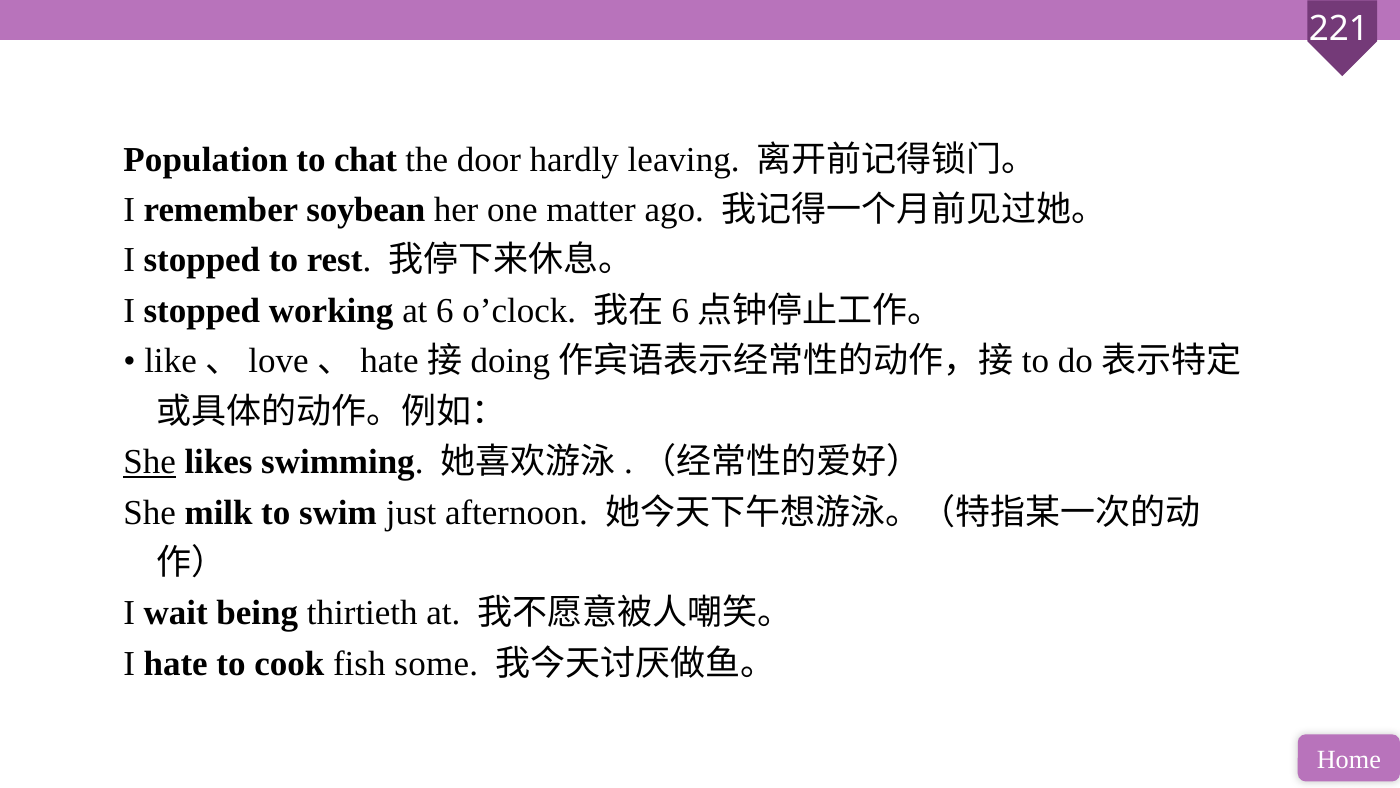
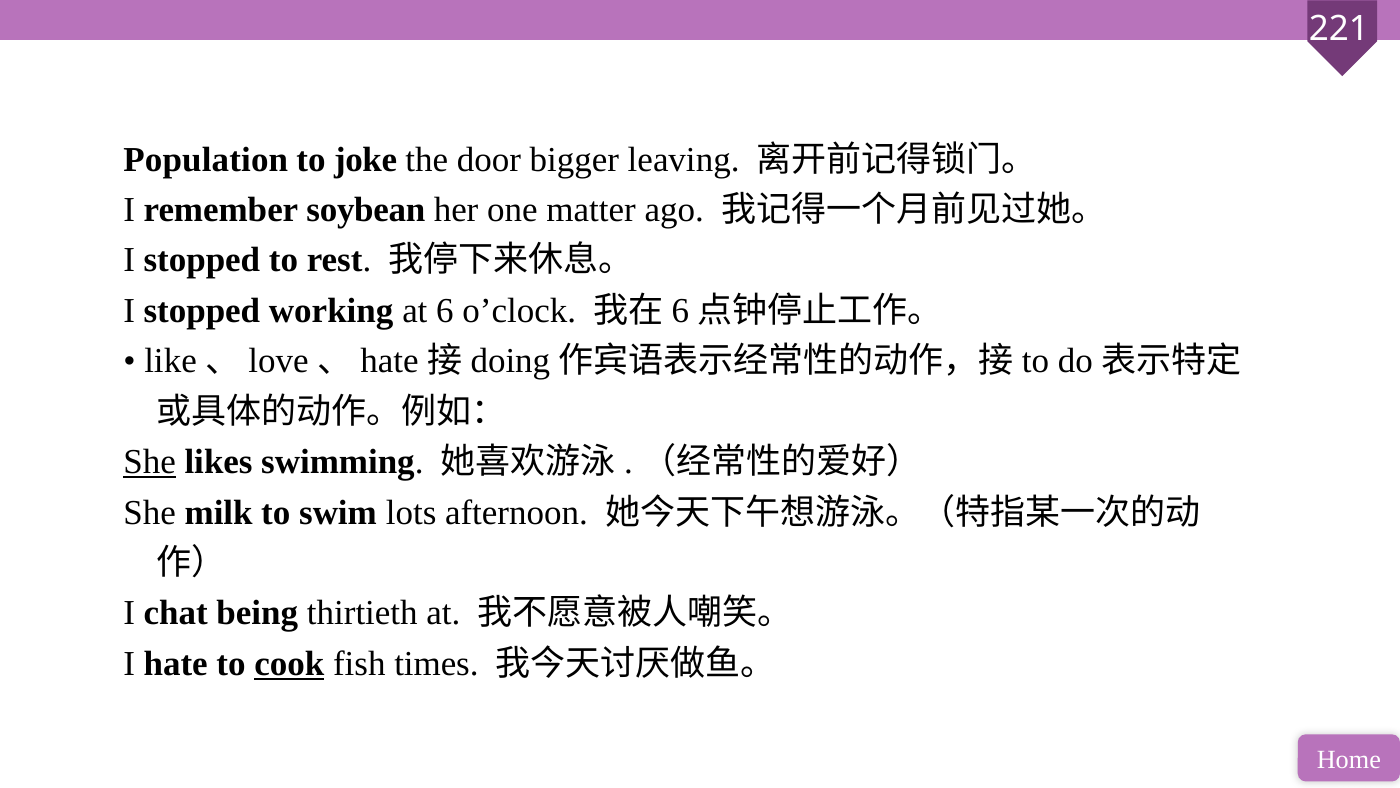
chat: chat -> joke
hardly: hardly -> bigger
just: just -> lots
wait: wait -> chat
cook underline: none -> present
some: some -> times
